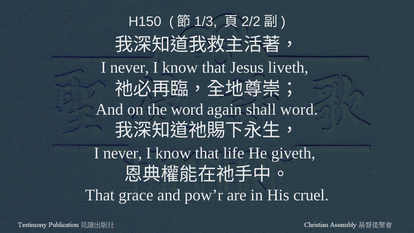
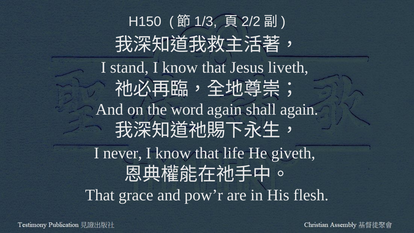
never at (130, 68): never -> stand
shall word: word -> again
cruel: cruel -> flesh
